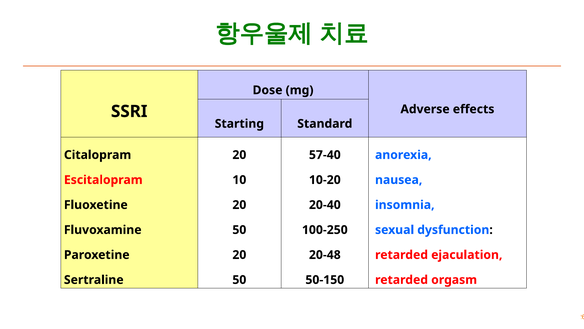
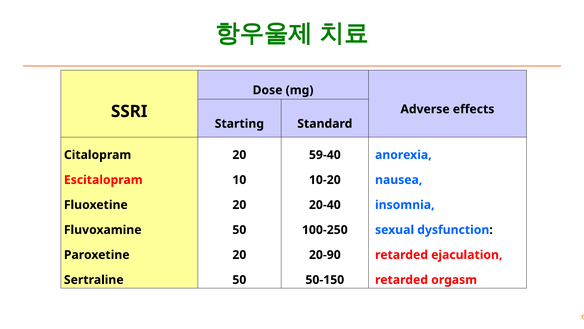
57-40: 57-40 -> 59-40
20-48: 20-48 -> 20-90
